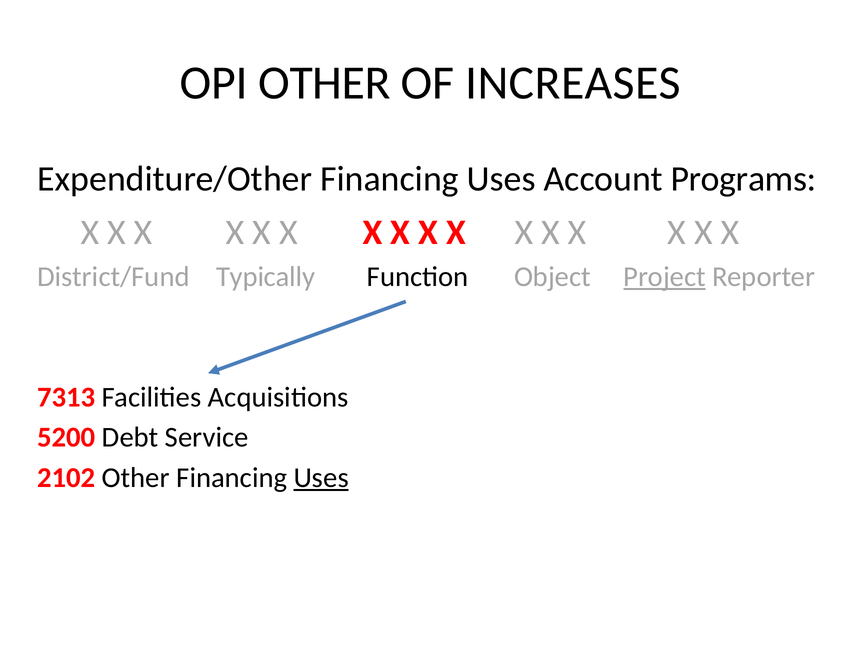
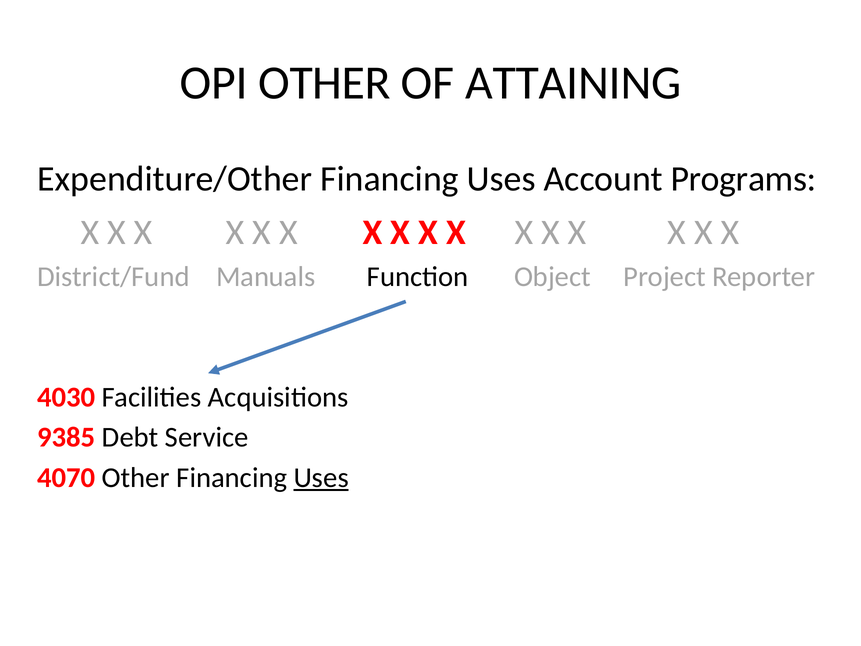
INCREASES: INCREASES -> ATTAINING
Typically: Typically -> Manuals
Project underline: present -> none
7313: 7313 -> 4030
5200: 5200 -> 9385
2102: 2102 -> 4070
